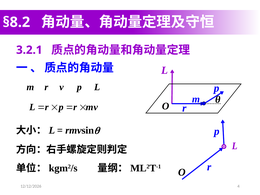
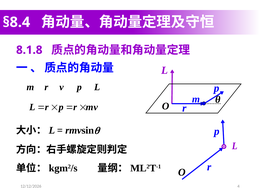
§8.2: §8.2 -> §8.4
3.2.1: 3.2.1 -> 8.1.8
